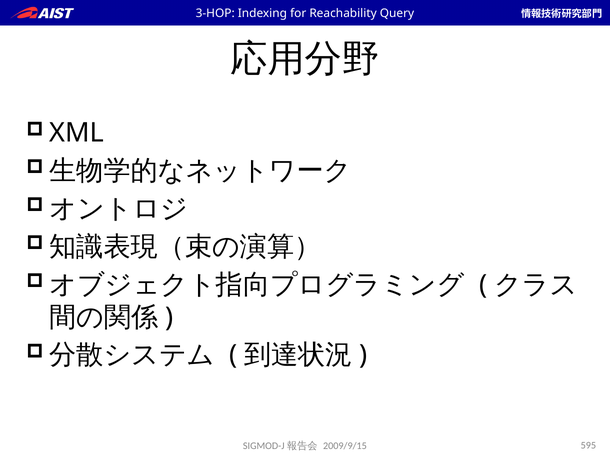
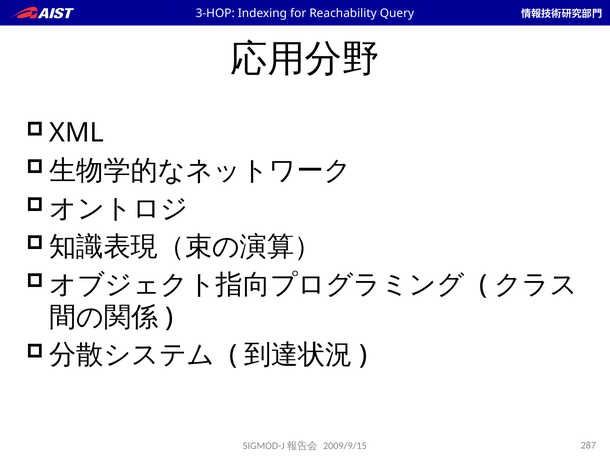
595: 595 -> 287
